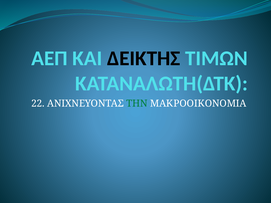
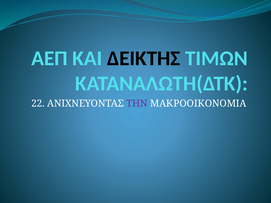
ΤΗΝ colour: green -> purple
